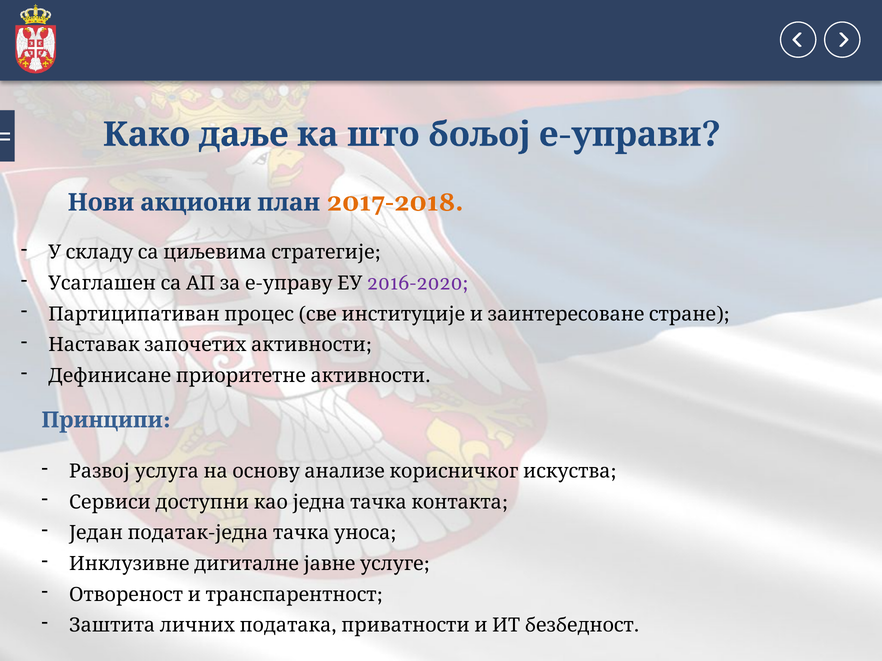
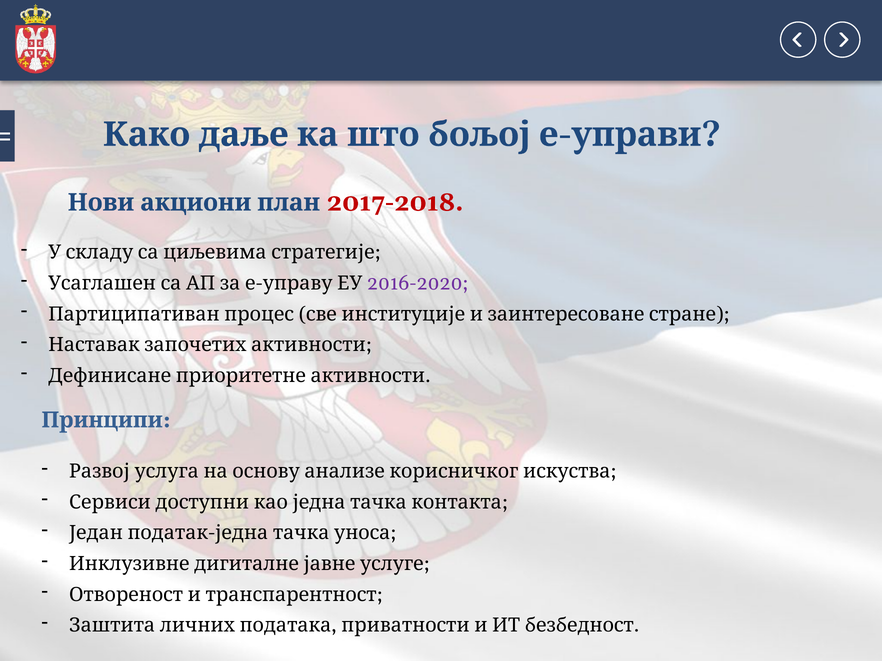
2017-2018 colour: orange -> red
